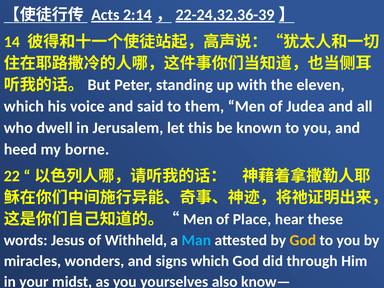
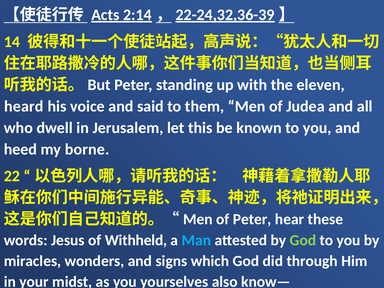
which at (24, 106): which -> heard
of Place: Place -> Peter
God at (303, 240) colour: yellow -> light green
